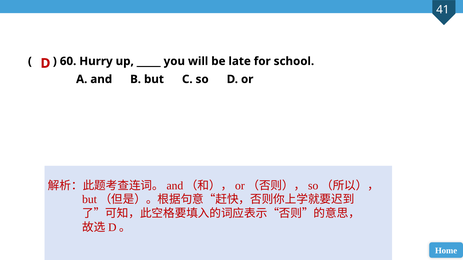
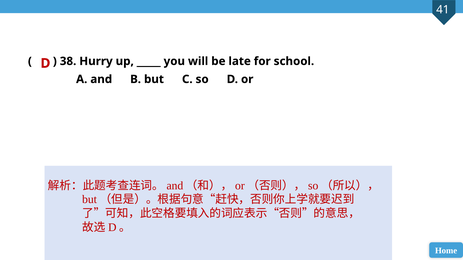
60: 60 -> 38
